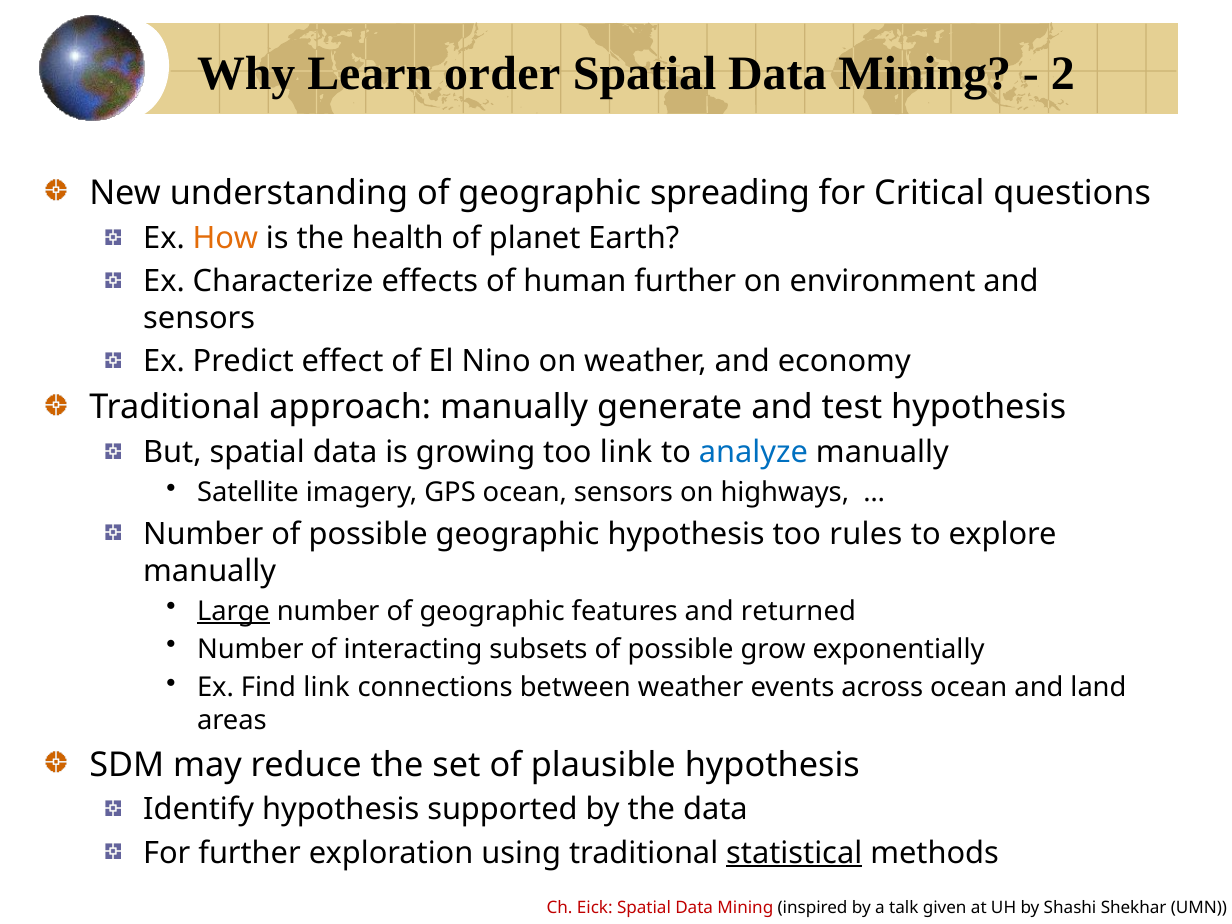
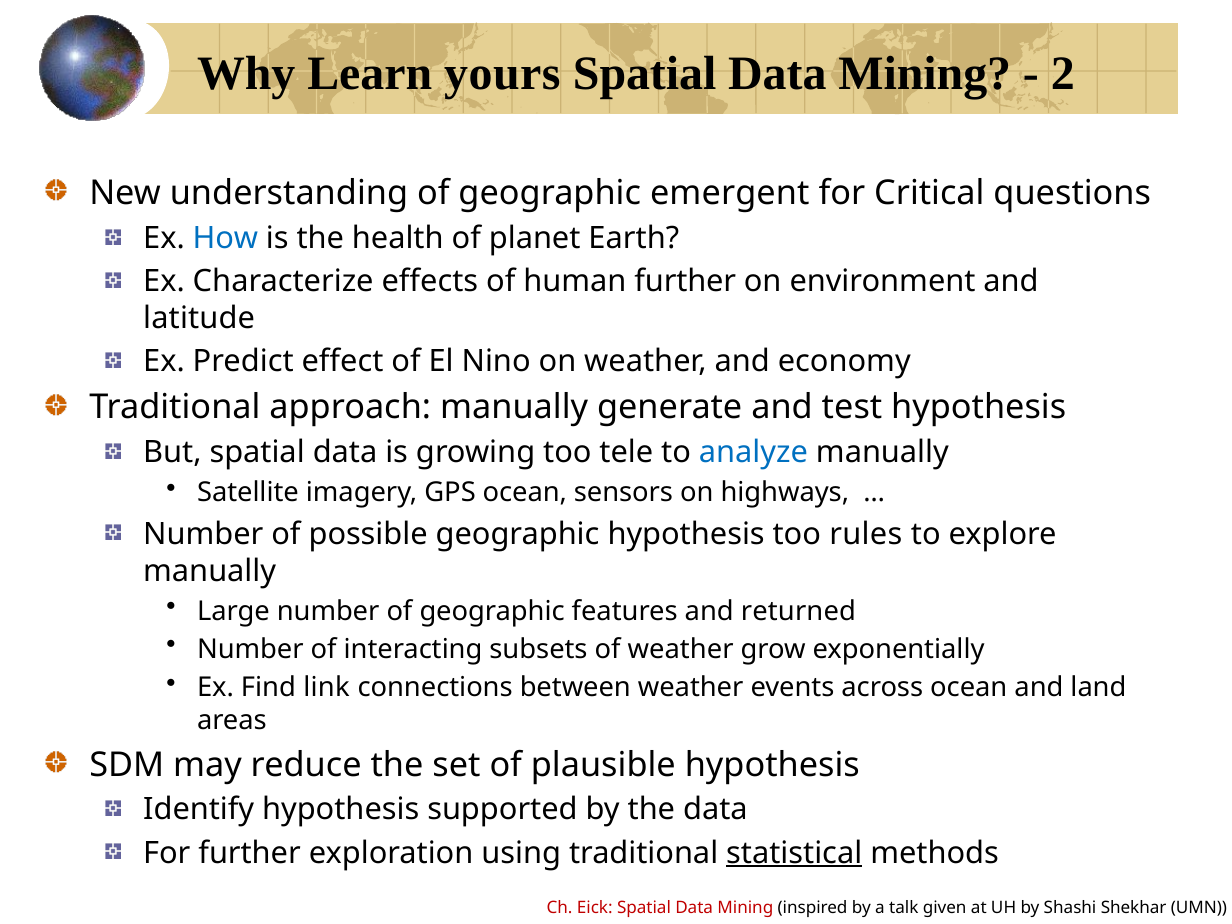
order: order -> yours
spreading: spreading -> emergent
How colour: orange -> blue
sensors at (199, 318): sensors -> latitude
too link: link -> tele
Large underline: present -> none
subsets of possible: possible -> weather
